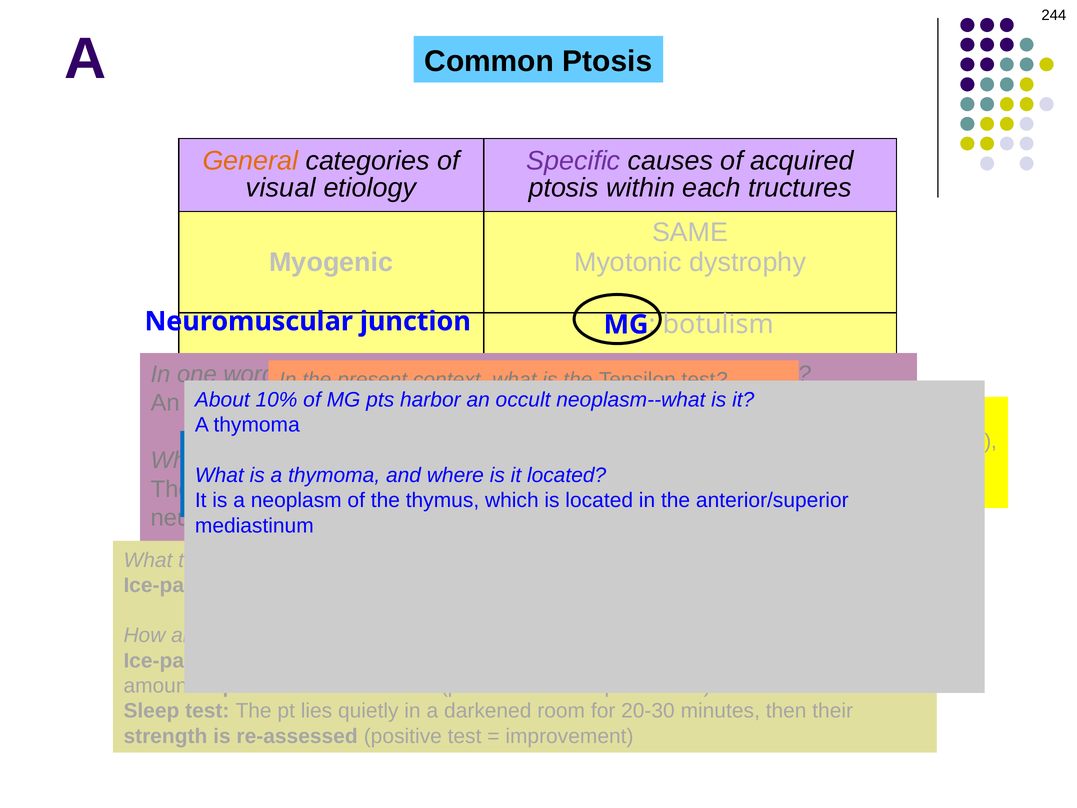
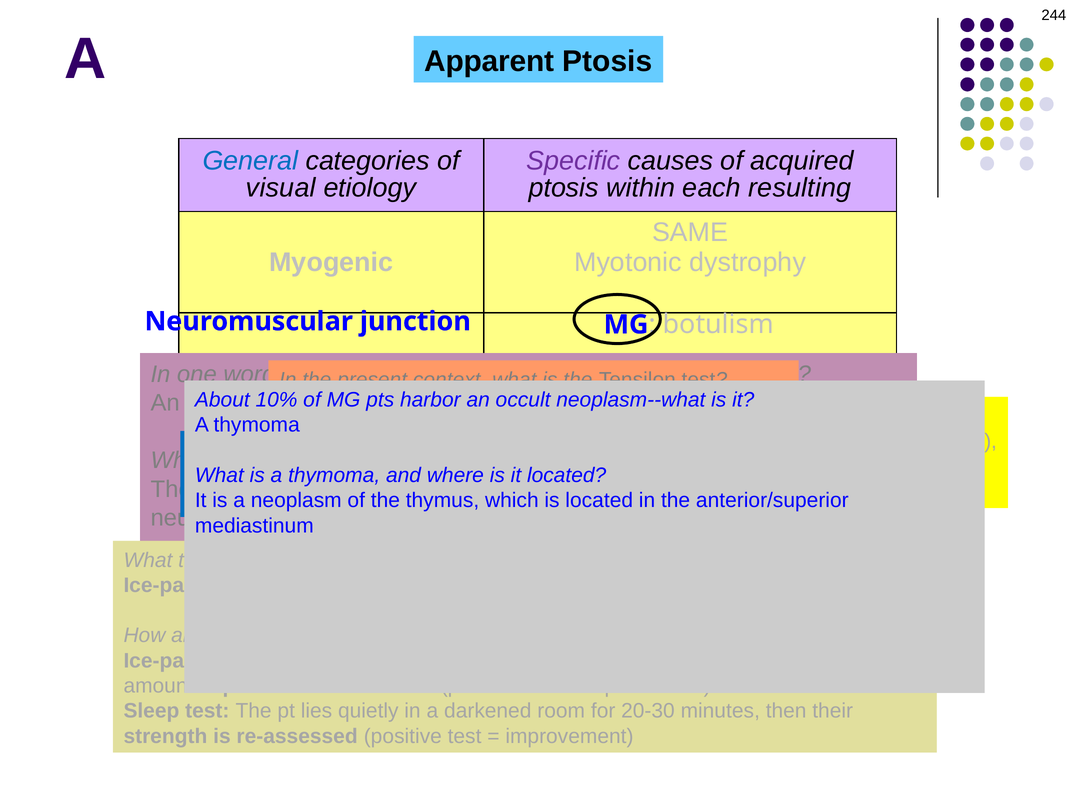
Common: Common -> Apparent
General colour: orange -> blue
tructures: tructures -> resulting
